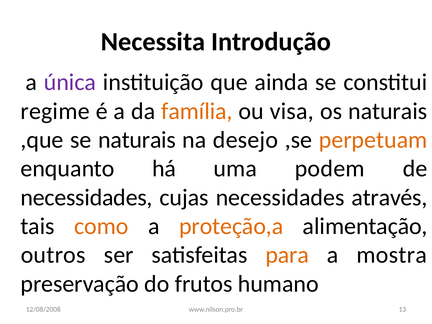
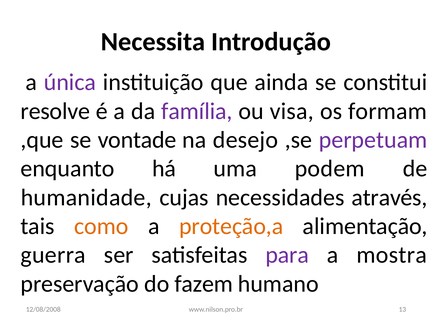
regime: regime -> resolve
família colour: orange -> purple
os naturais: naturais -> formam
se naturais: naturais -> vontade
perpetuam colour: orange -> purple
necessidades at (87, 197): necessidades -> humanidade
outros: outros -> guerra
para colour: orange -> purple
frutos: frutos -> fazem
